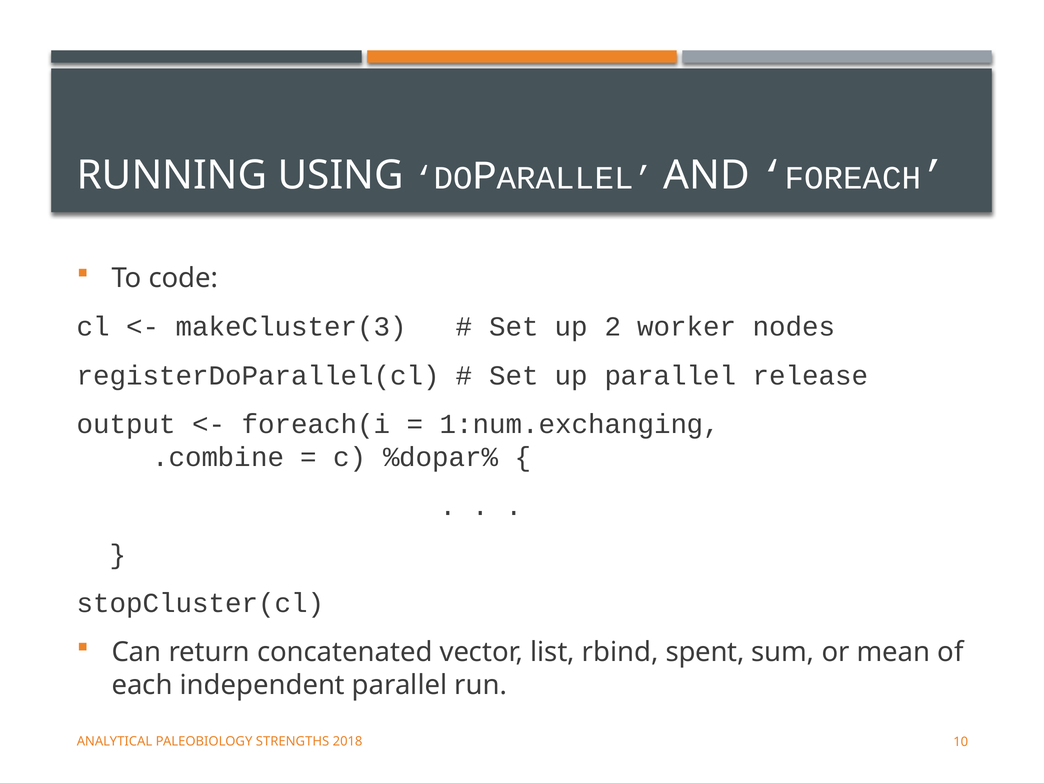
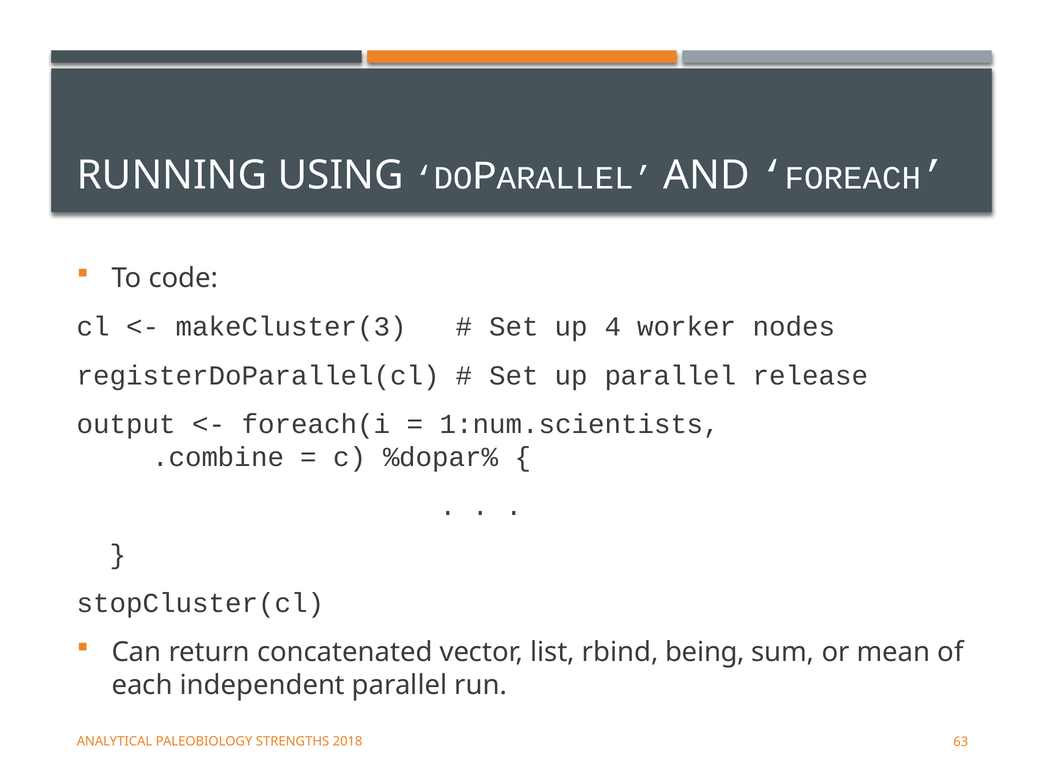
2: 2 -> 4
1:num.exchanging: 1:num.exchanging -> 1:num.scientists
spent: spent -> being
10: 10 -> 63
